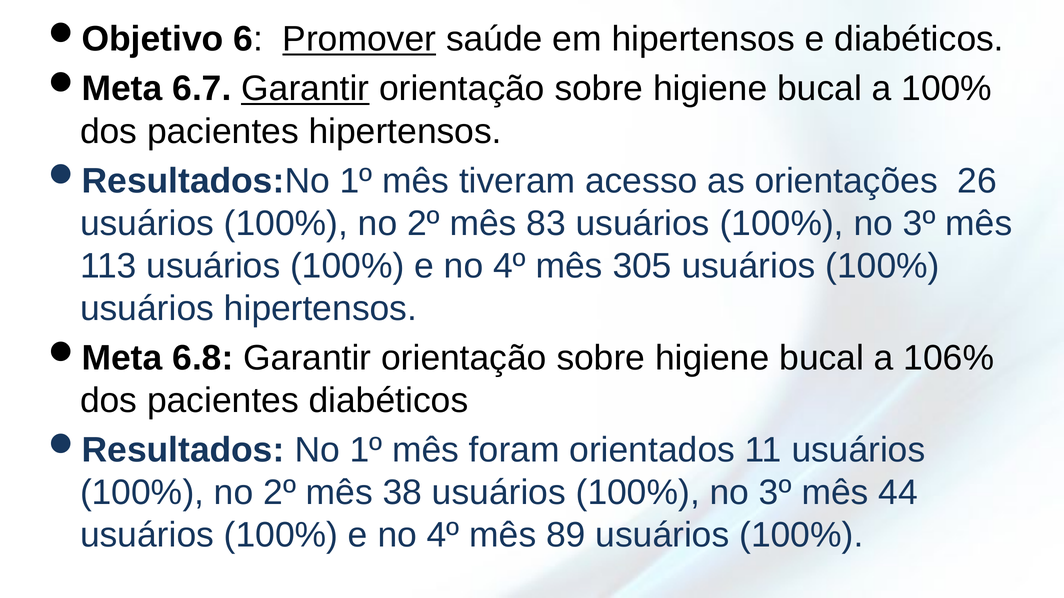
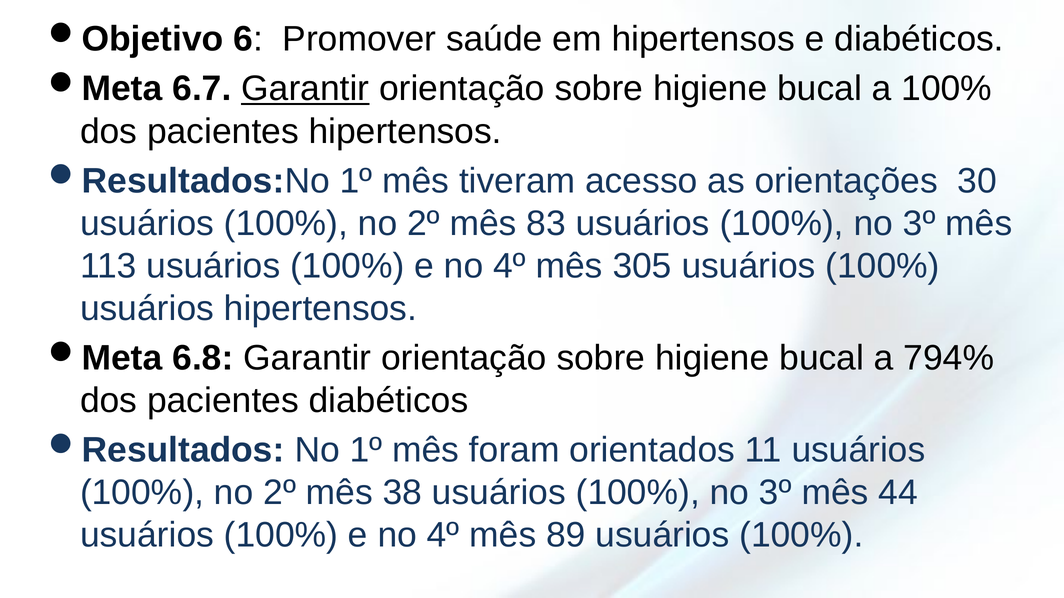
Promover underline: present -> none
26: 26 -> 30
106%: 106% -> 794%
